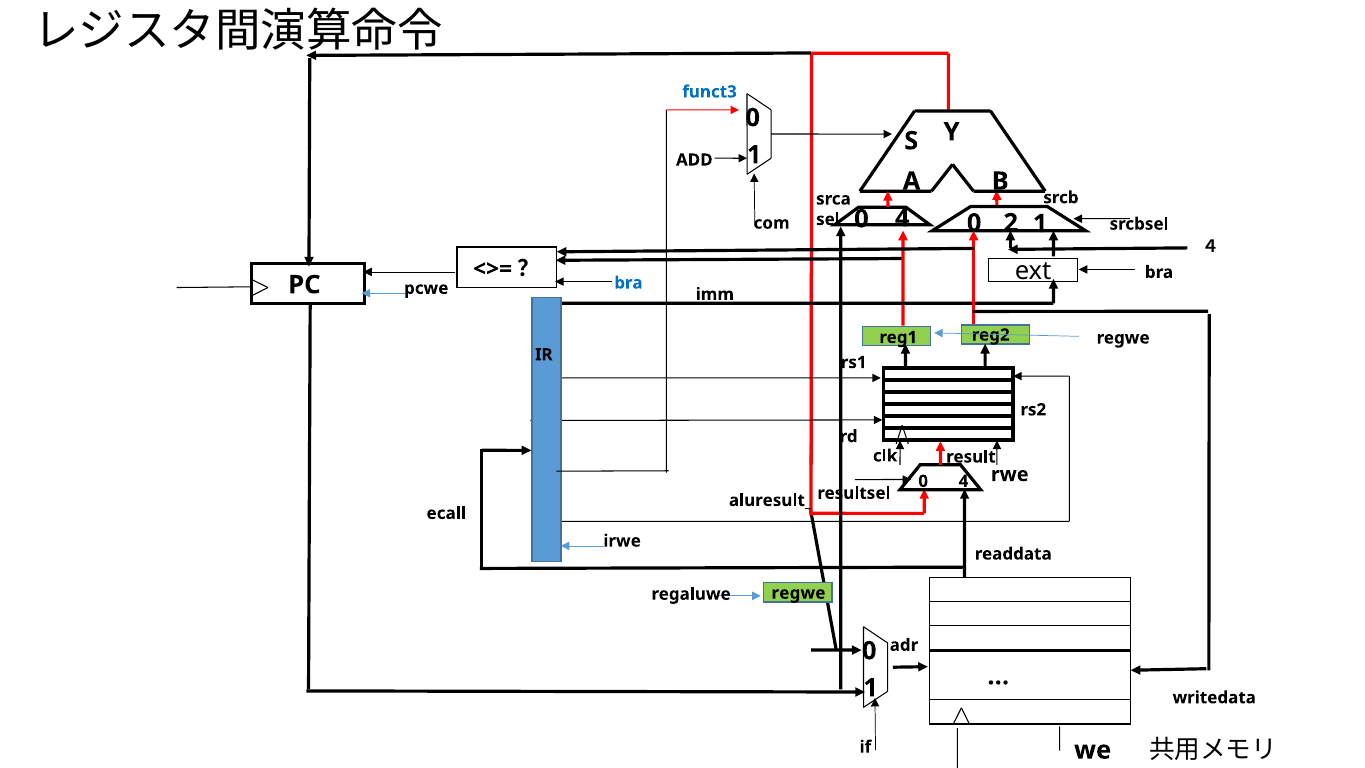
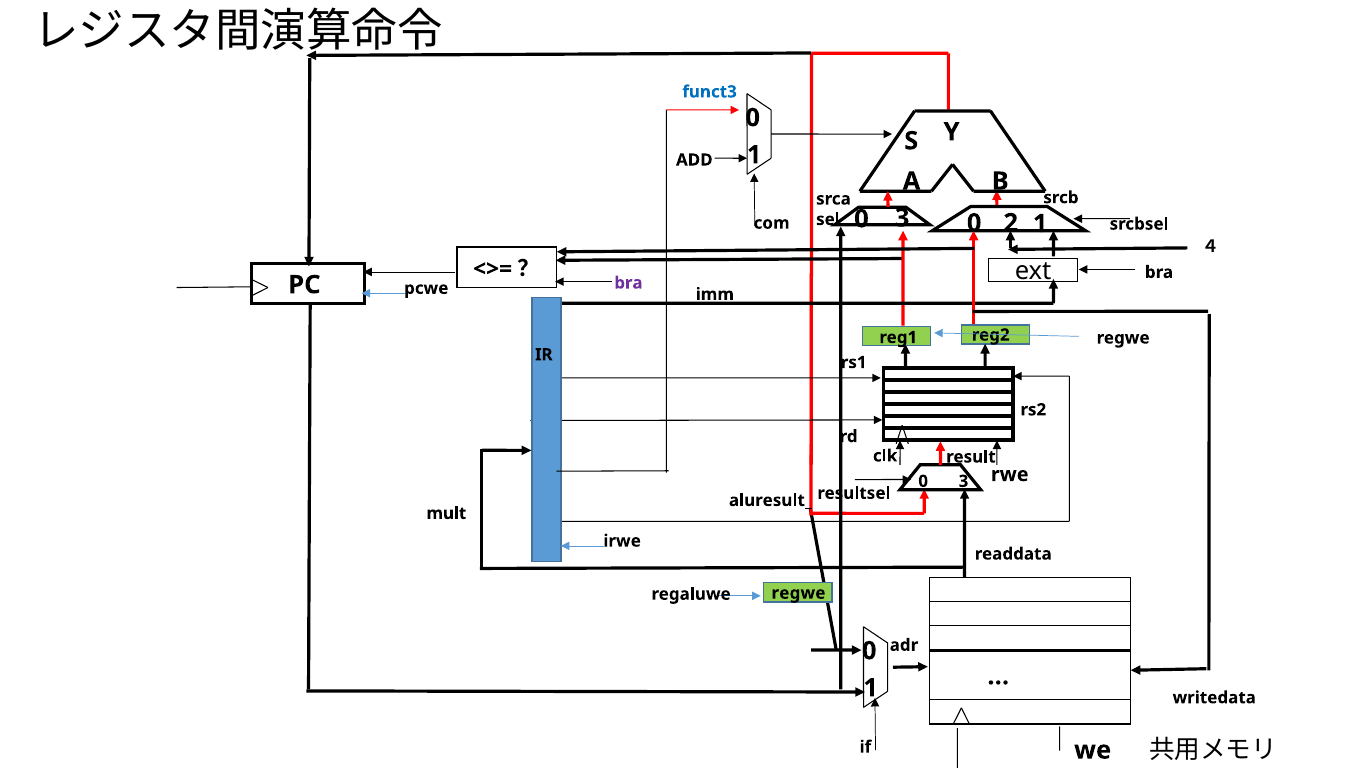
4 at (902, 218): 4 -> 3
bra at (628, 283) colour: blue -> purple
4 at (964, 481): 4 -> 3
ecall: ecall -> mult
